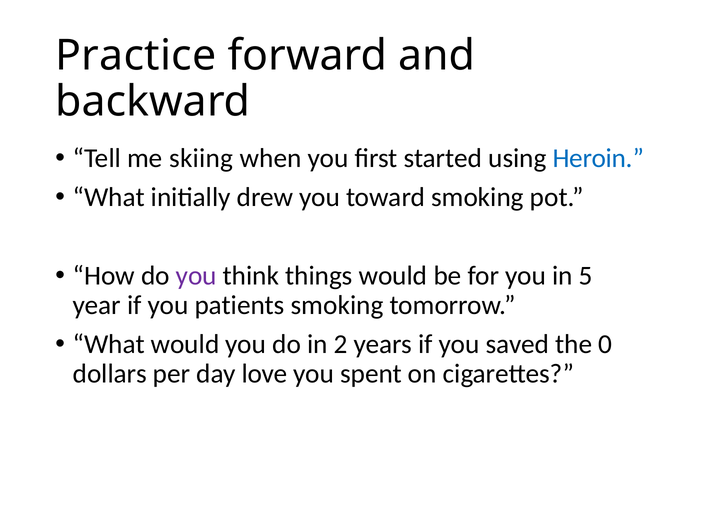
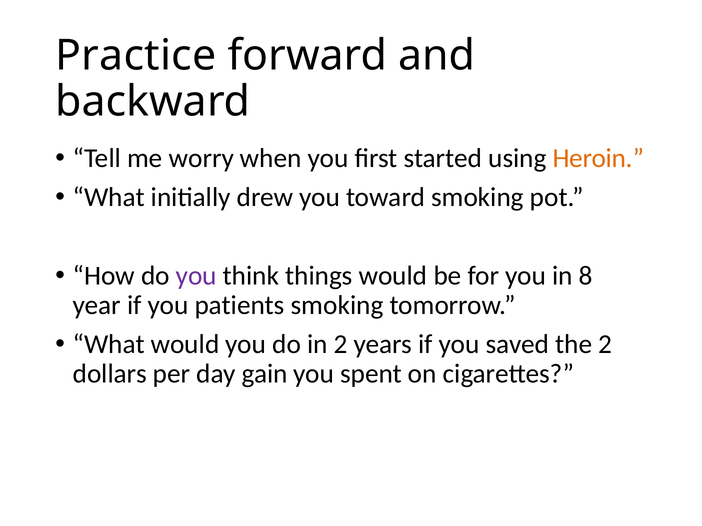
skiing: skiing -> worry
Heroin colour: blue -> orange
5: 5 -> 8
the 0: 0 -> 2
love: love -> gain
